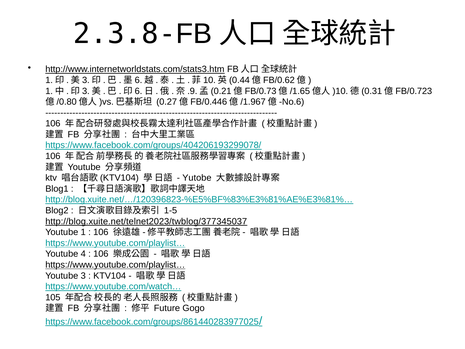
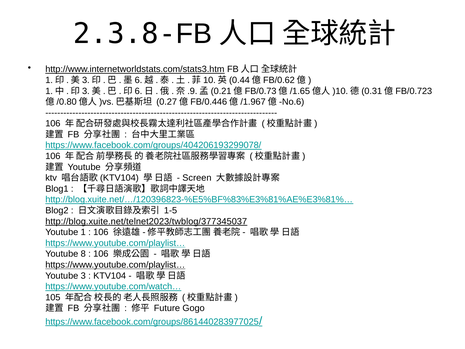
Yutobe: Yutobe -> Screen
4: 4 -> 8
